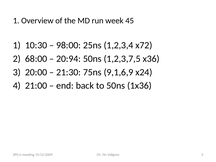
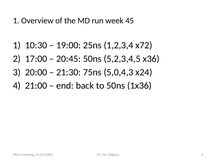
98:00: 98:00 -> 19:00
68:00: 68:00 -> 17:00
20:94: 20:94 -> 20:45
1,2,3,7,5: 1,2,3,7,5 -> 5,2,3,4,5
9,1,6,9: 9,1,6,9 -> 5,0,4,3
